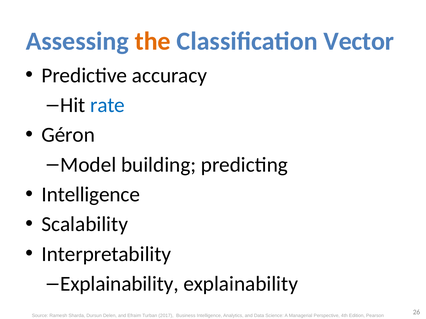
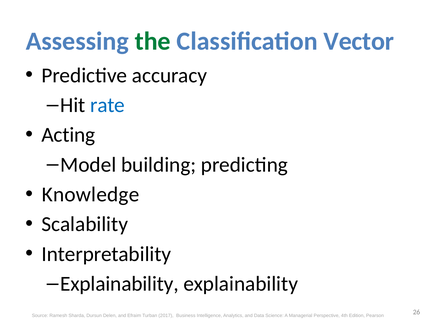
the colour: orange -> green
Géron: Géron -> Acting
Intelligence at (91, 195): Intelligence -> Knowledge
